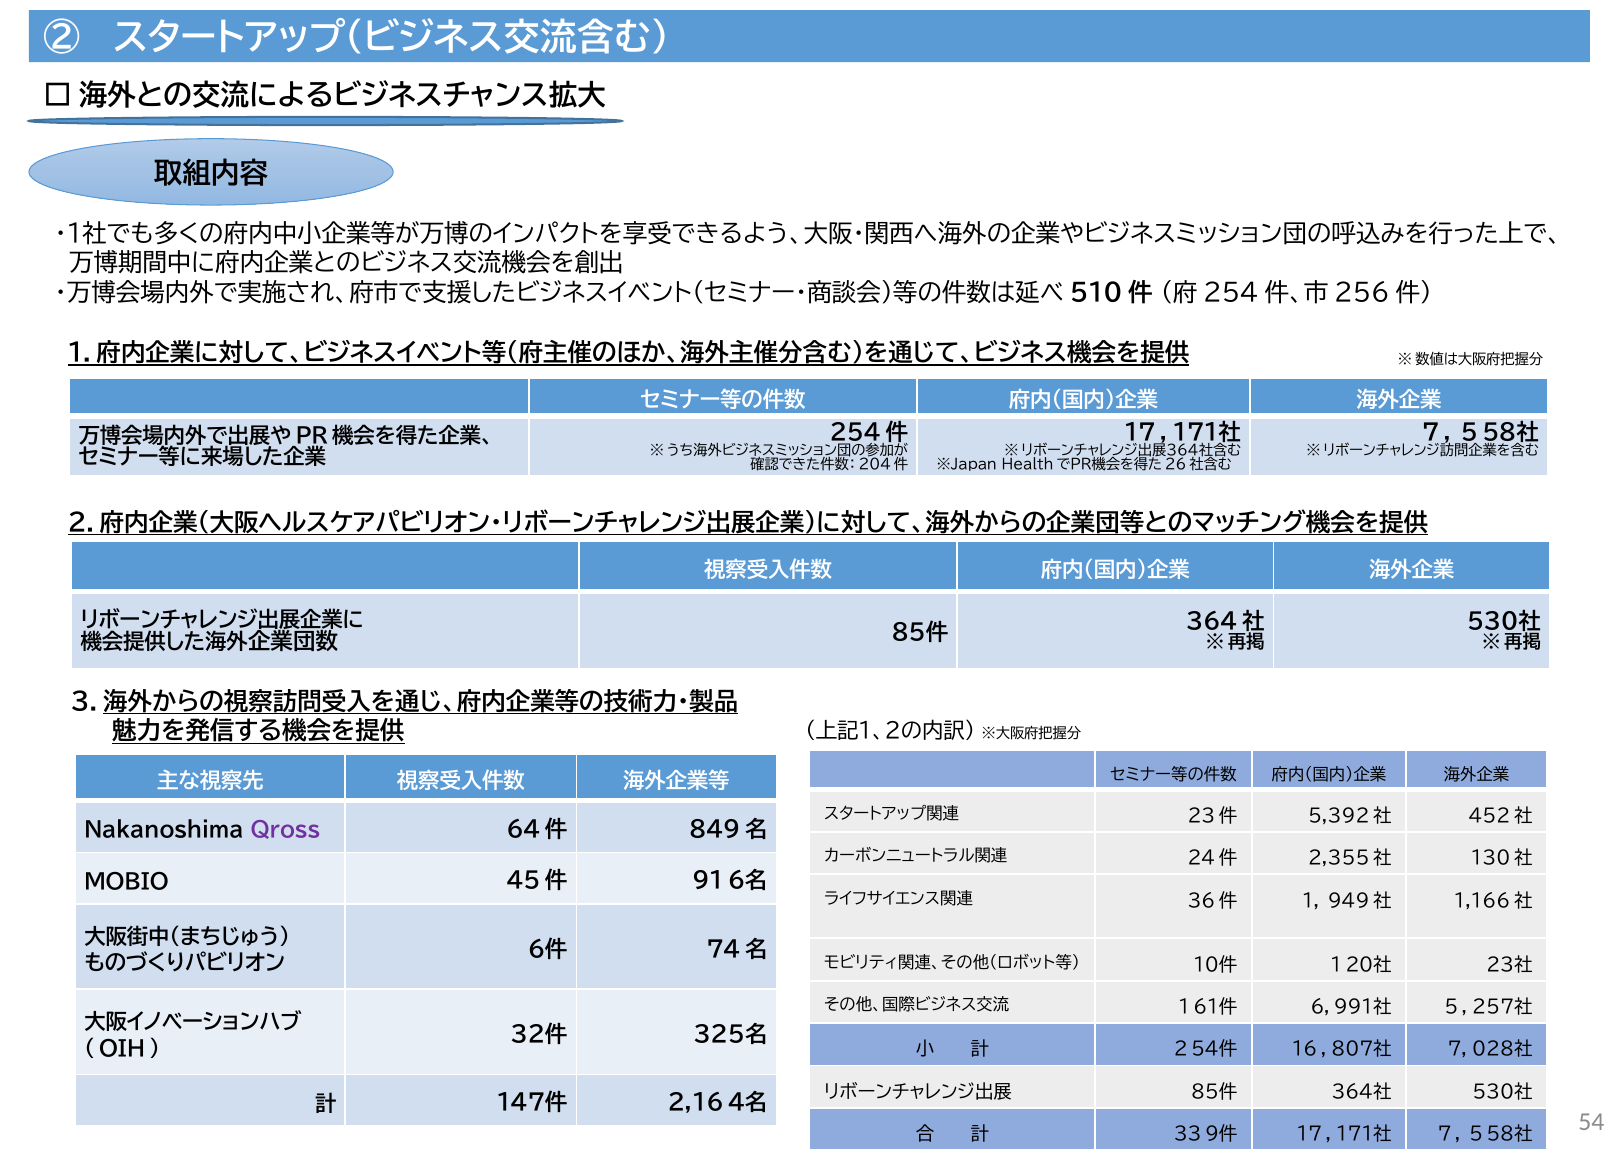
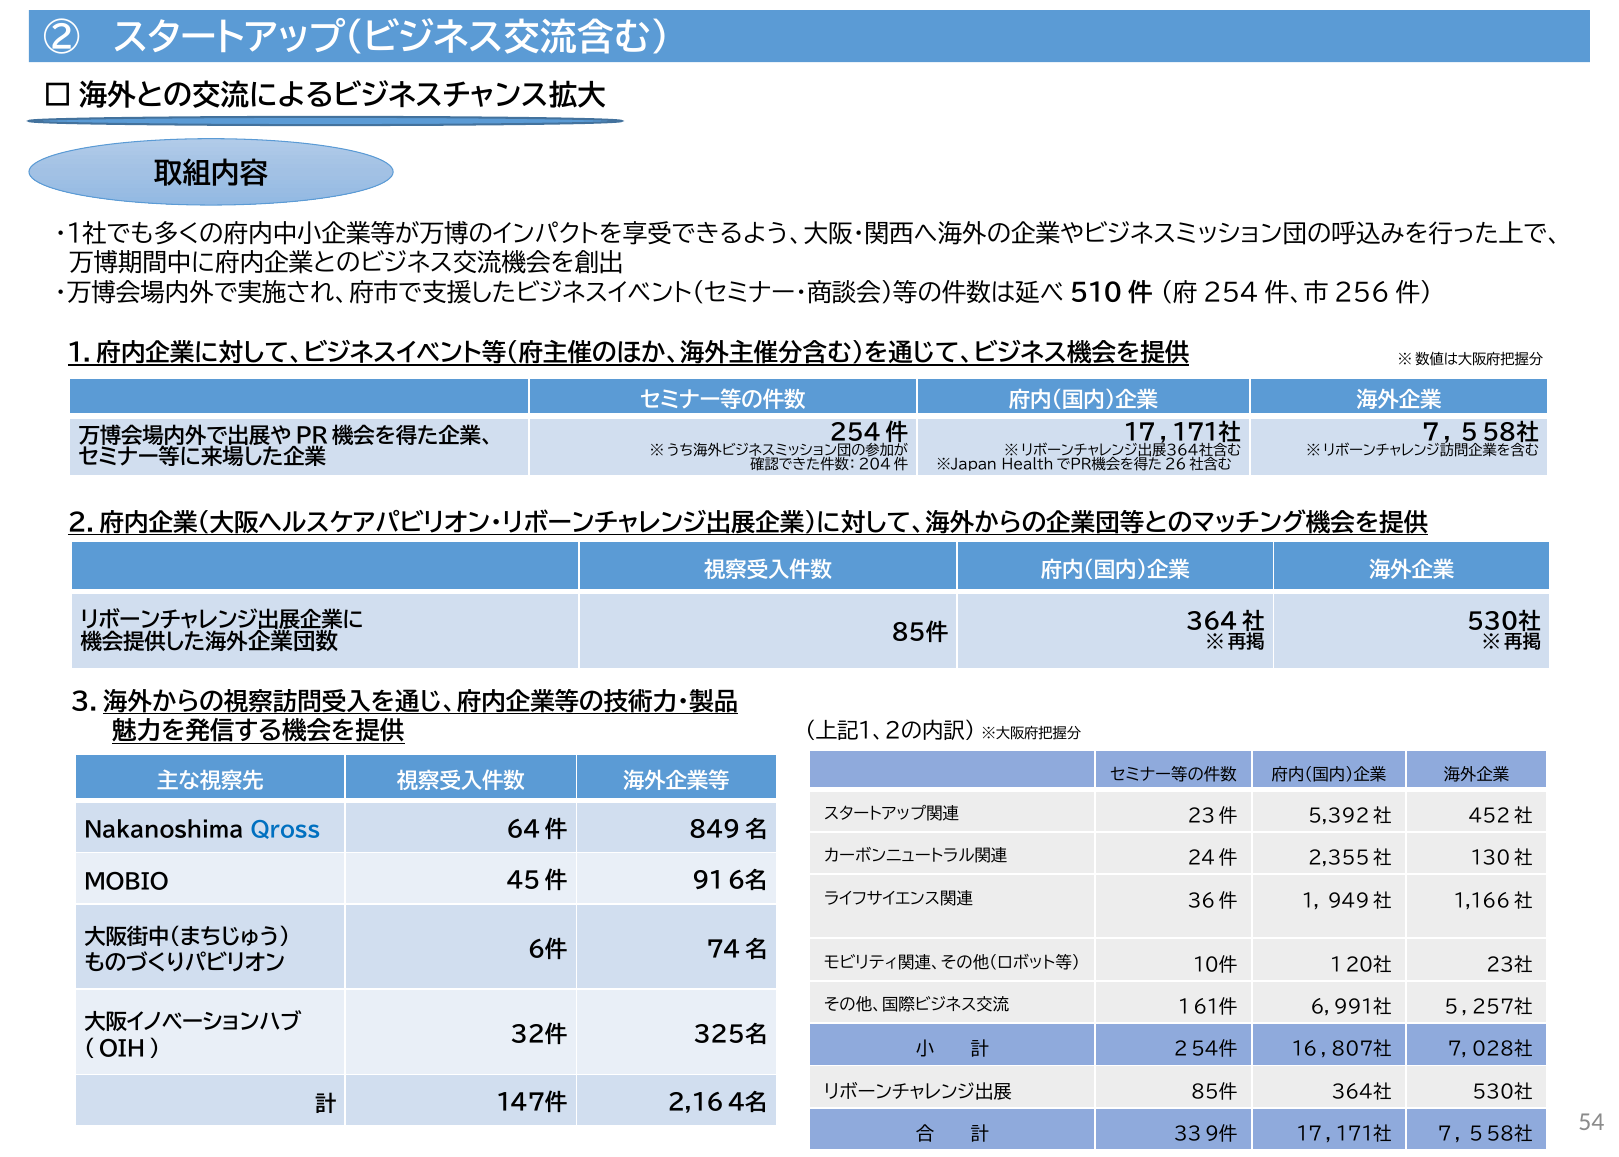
Qross colour: purple -> blue
